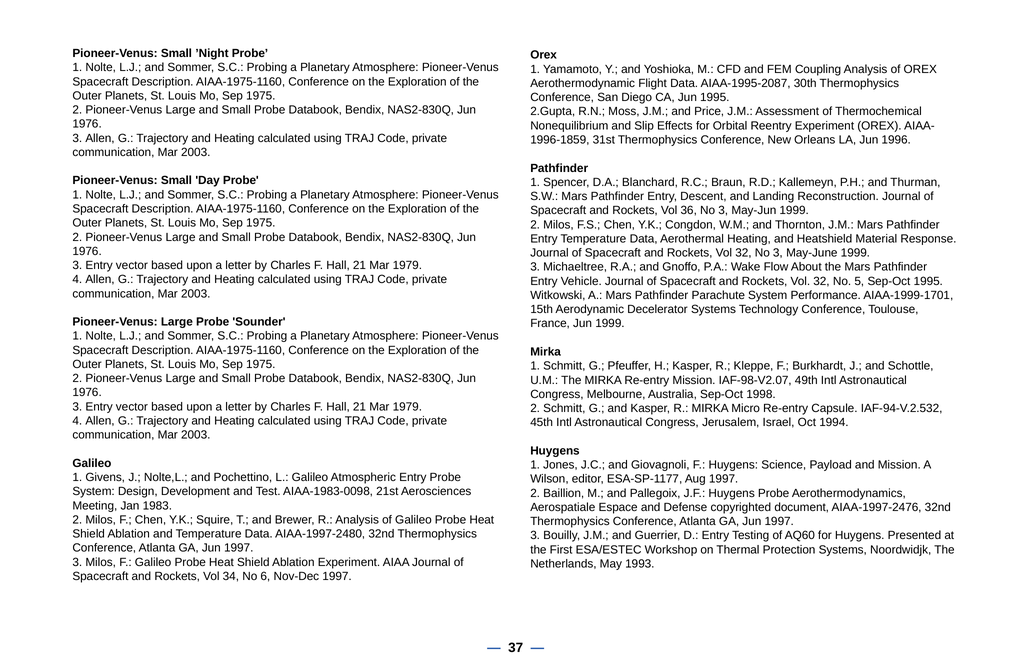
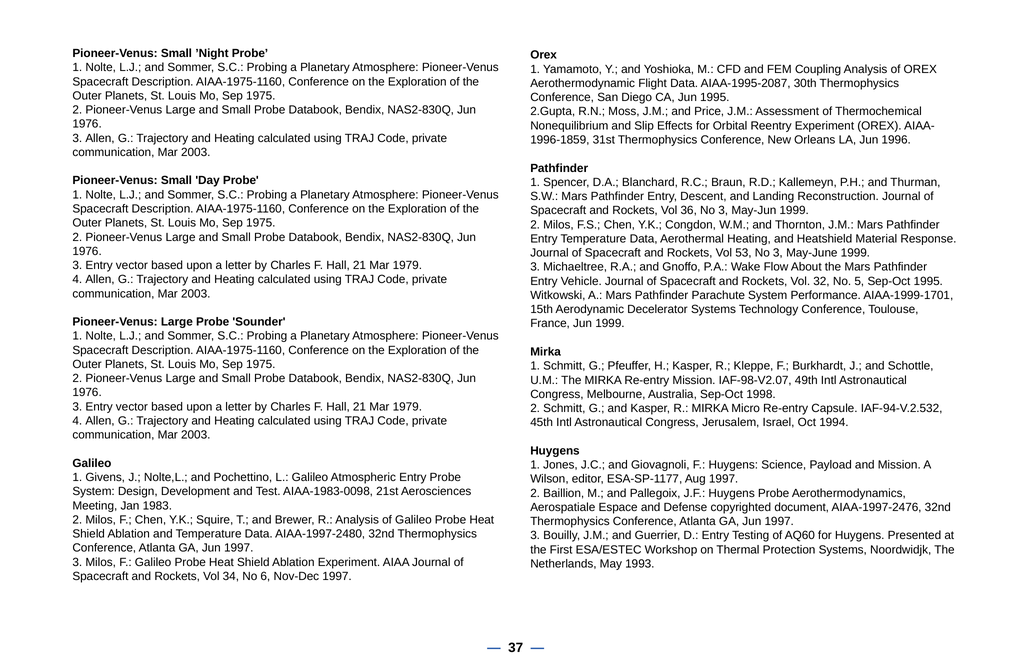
32 at (743, 253): 32 -> 53
